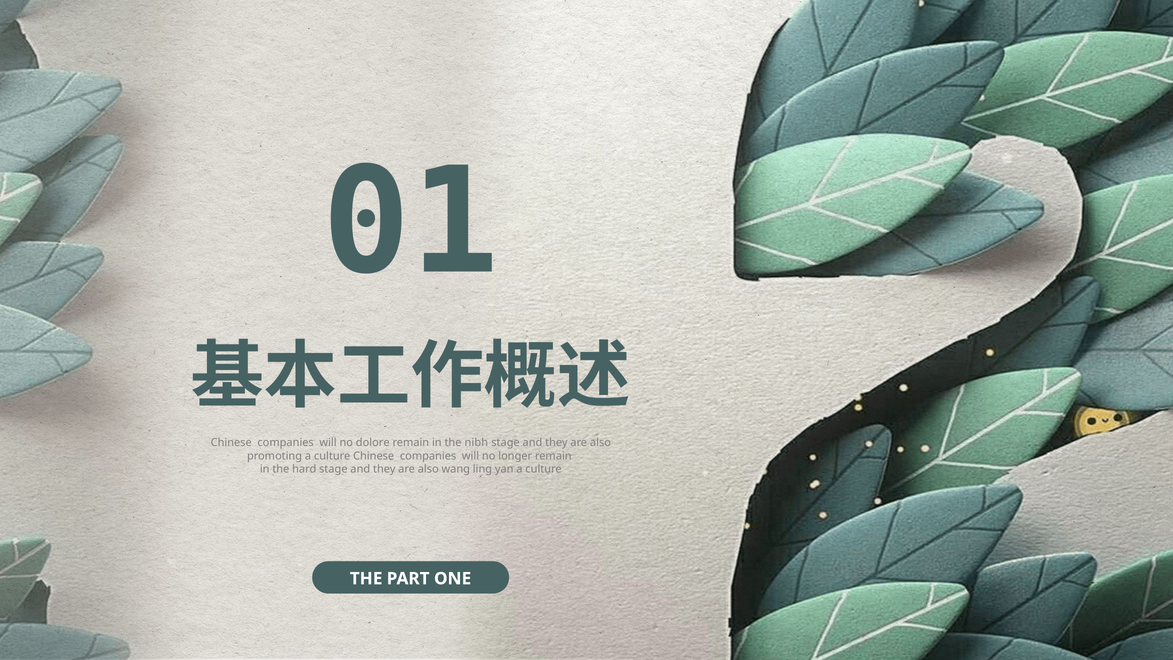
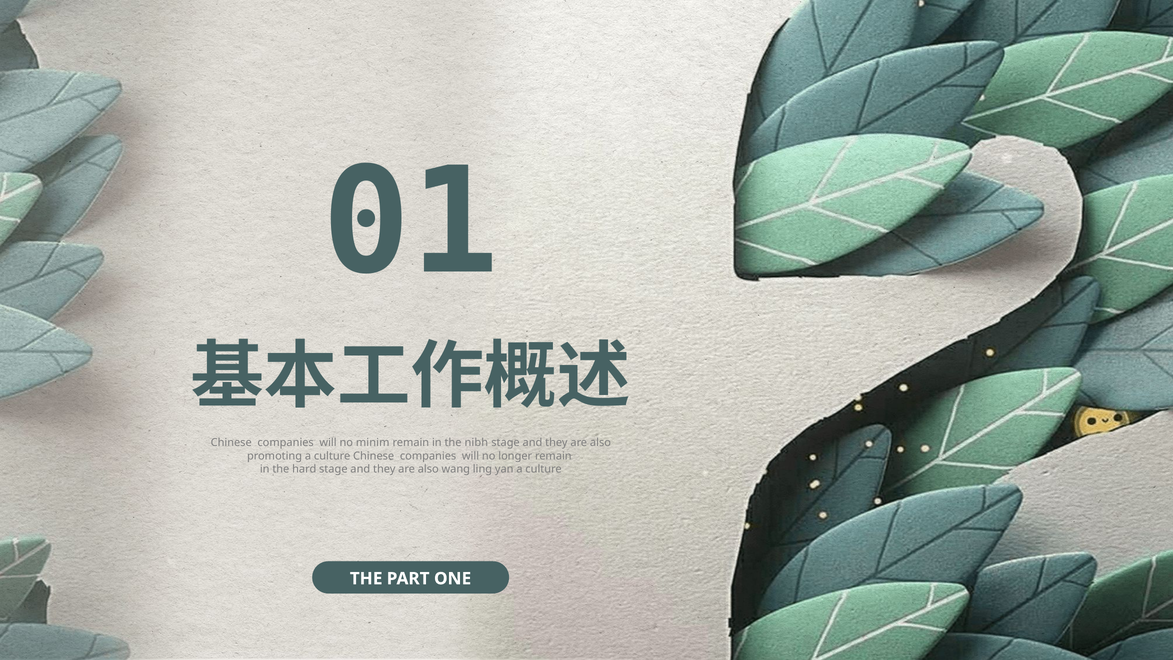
dolore: dolore -> minim
